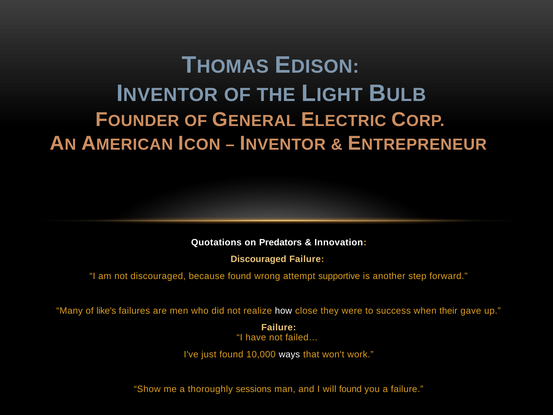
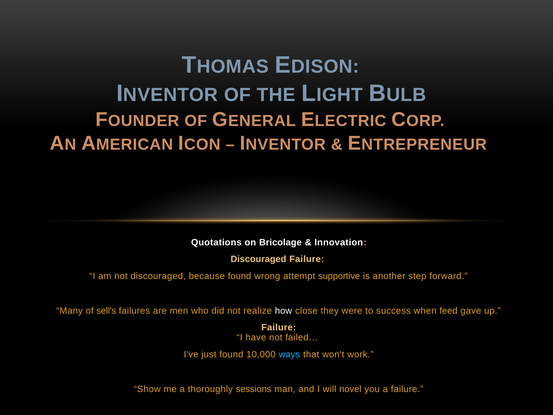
Predators: Predators -> Bricolage
like's: like's -> sell's
their: their -> feed
ways colour: white -> light blue
will found: found -> novel
